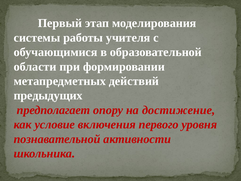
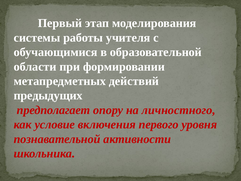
достижение: достижение -> личностного
